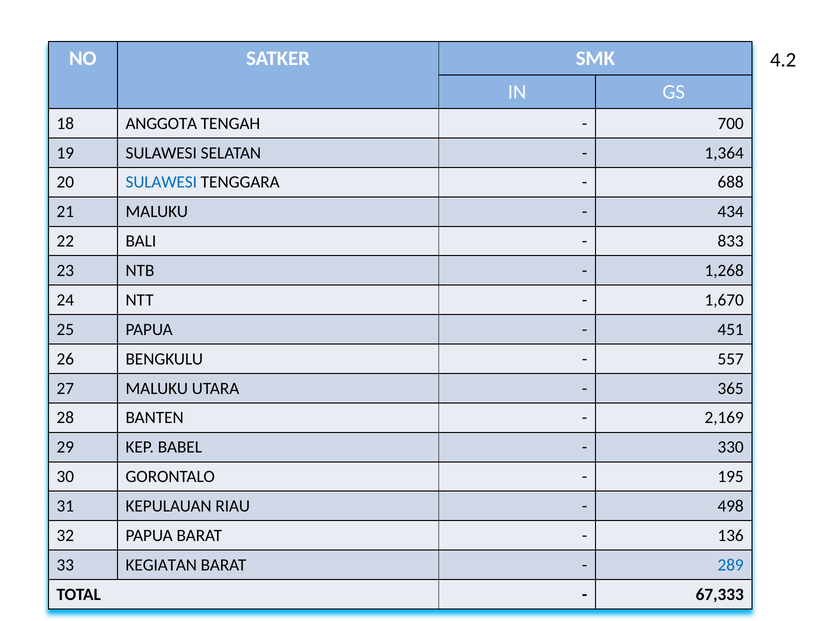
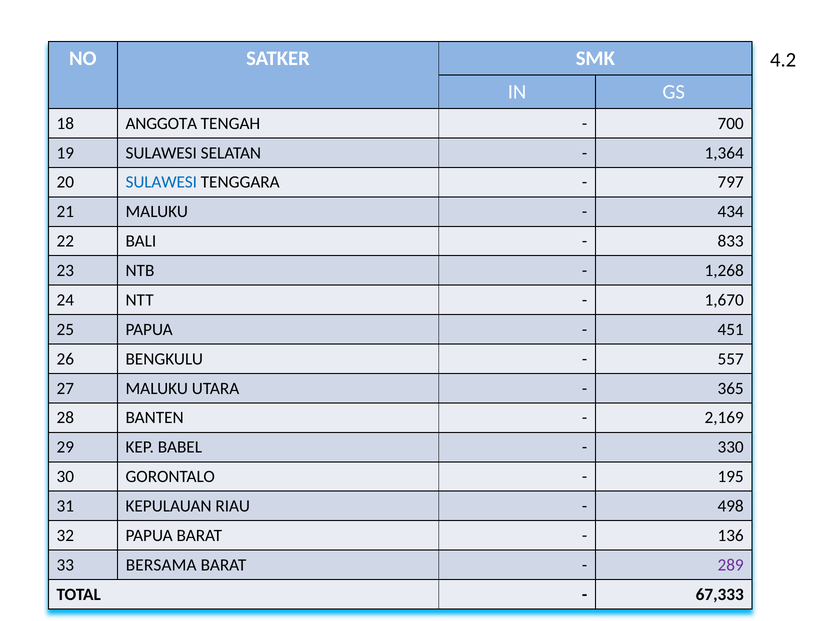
688: 688 -> 797
KEGIATAN: KEGIATAN -> BERSAMA
289 colour: blue -> purple
